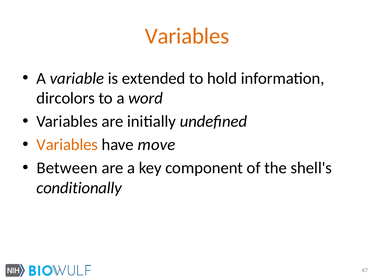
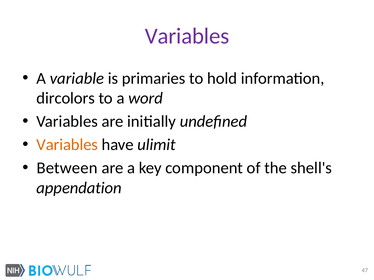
Variables at (187, 36) colour: orange -> purple
extended: extended -> primaries
move: move -> ulimit
conditionally: conditionally -> appendation
